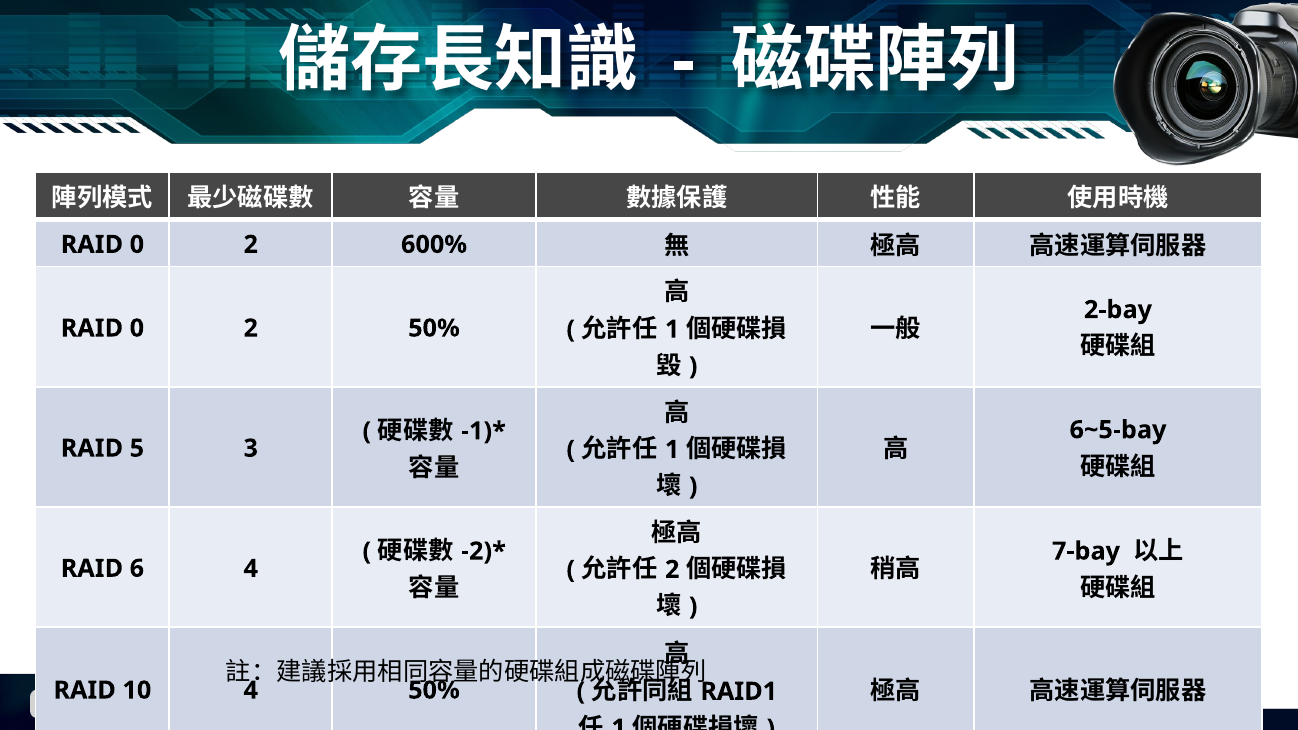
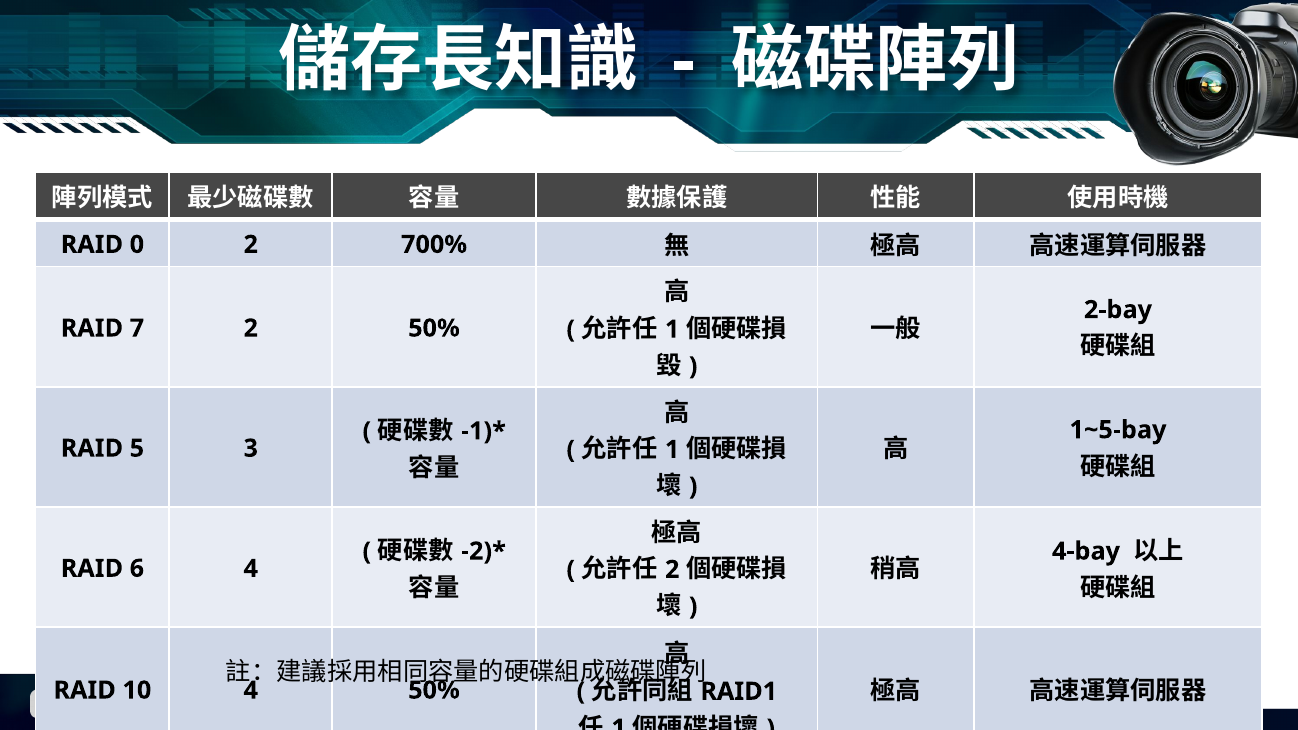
600%: 600% -> 700%
0 at (137, 328): 0 -> 7
6~5-bay: 6~5-bay -> 1~5-bay
7-bay: 7-bay -> 4-bay
